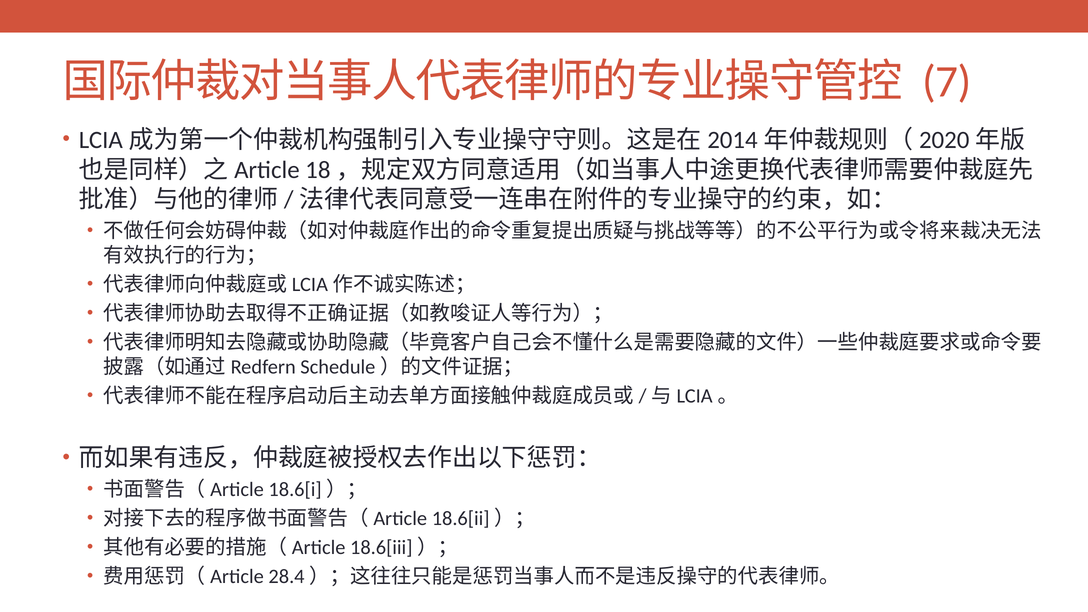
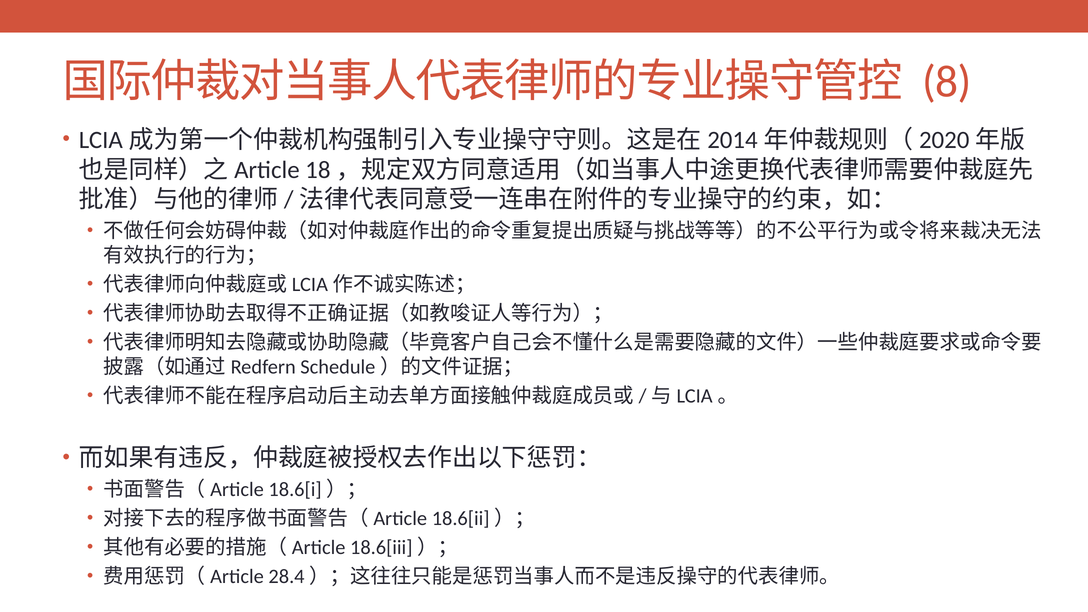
7: 7 -> 8
